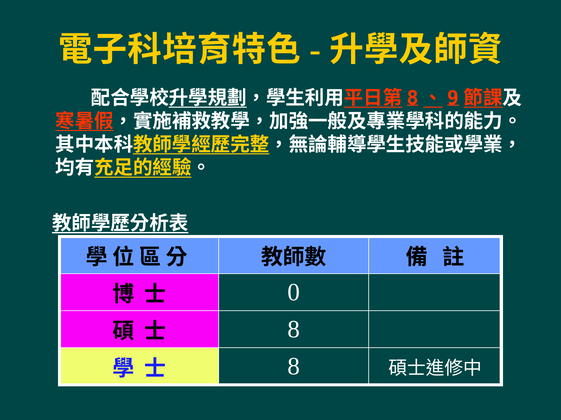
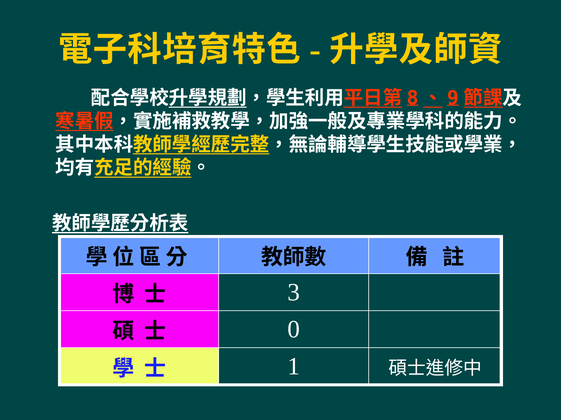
0: 0 -> 3
8 at (294, 330): 8 -> 0
8 at (294, 367): 8 -> 1
